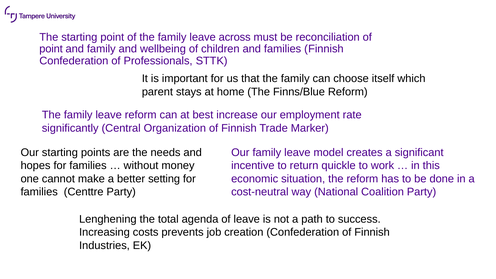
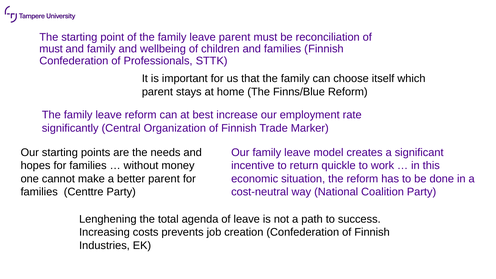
leave across: across -> parent
point at (51, 49): point -> must
better setting: setting -> parent
